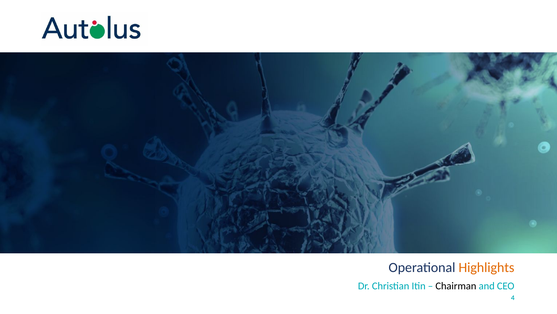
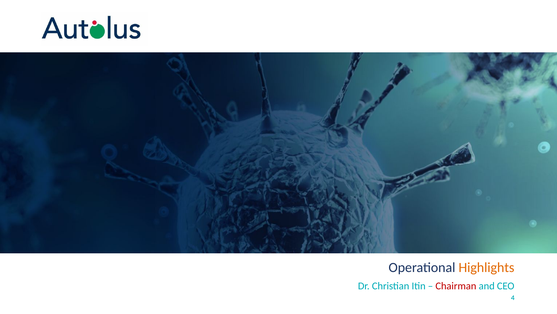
Chairman colour: black -> red
